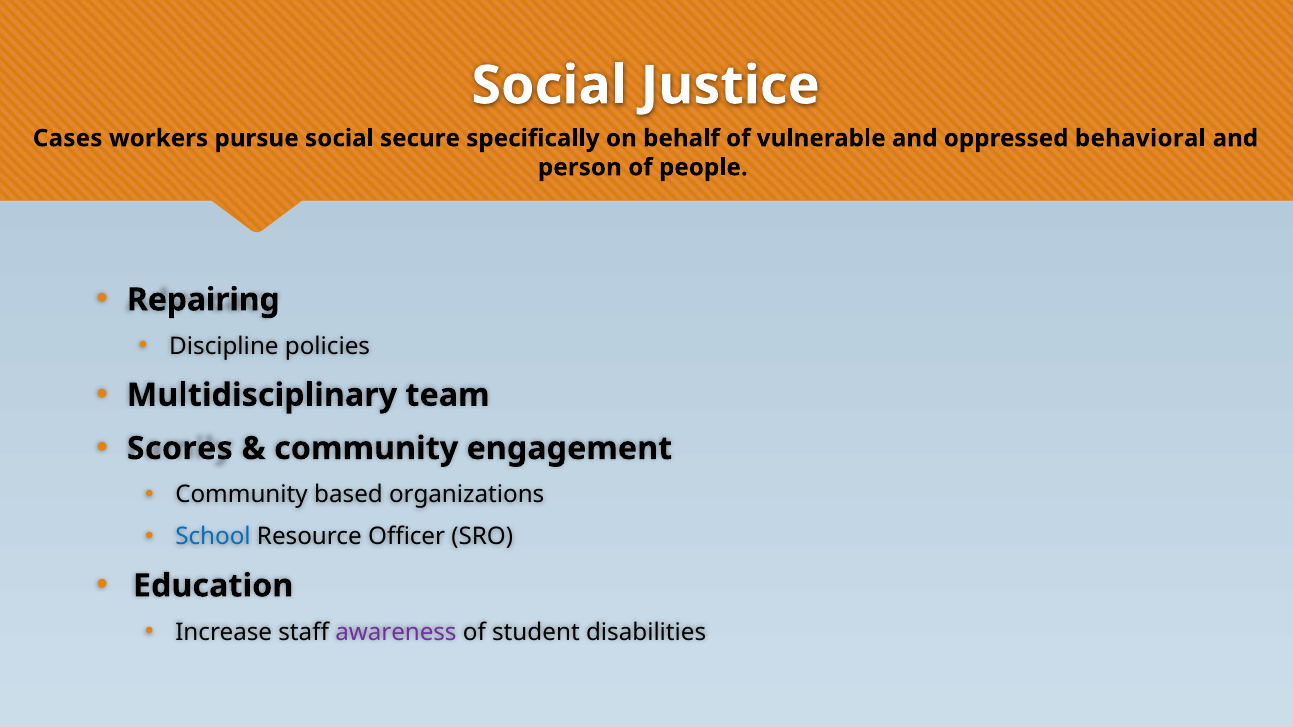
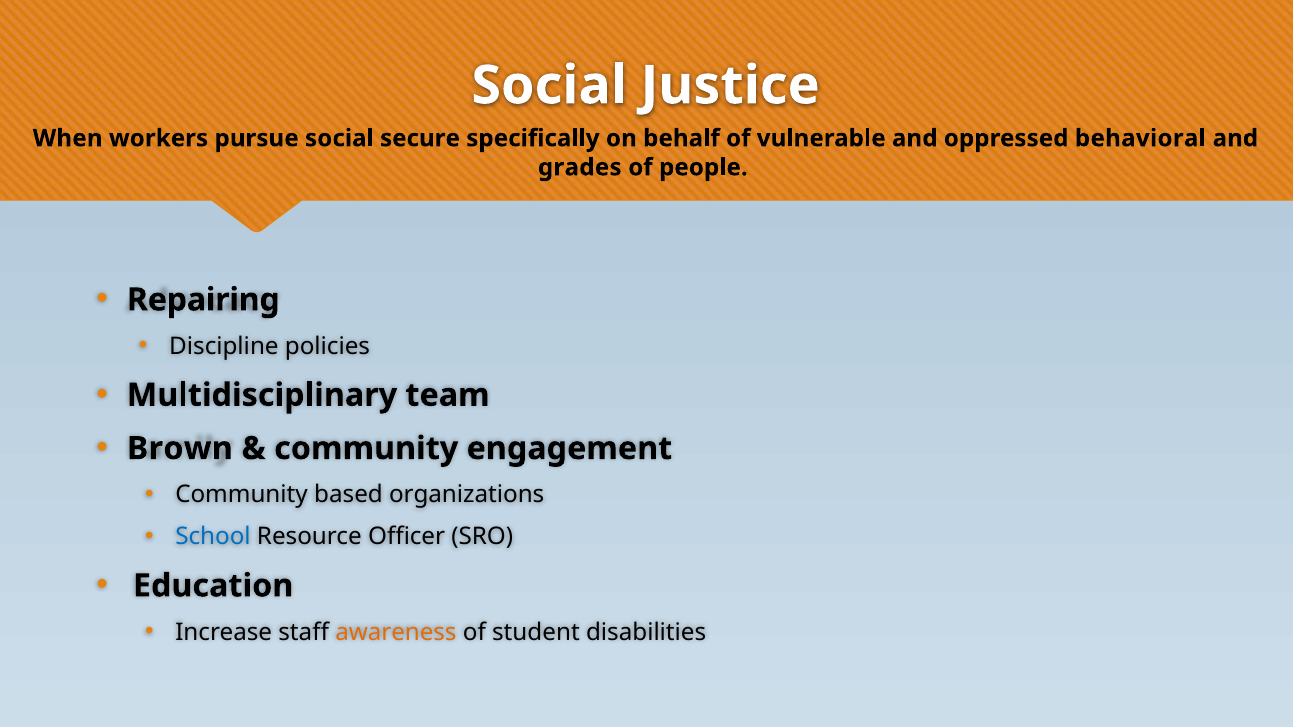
Cases: Cases -> When
person: person -> grades
Scores: Scores -> Brown
awareness colour: purple -> orange
